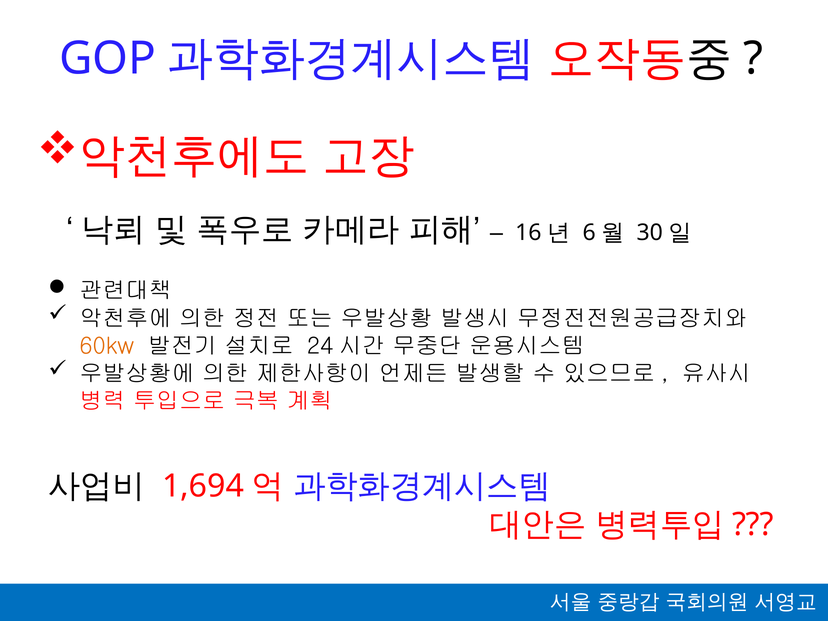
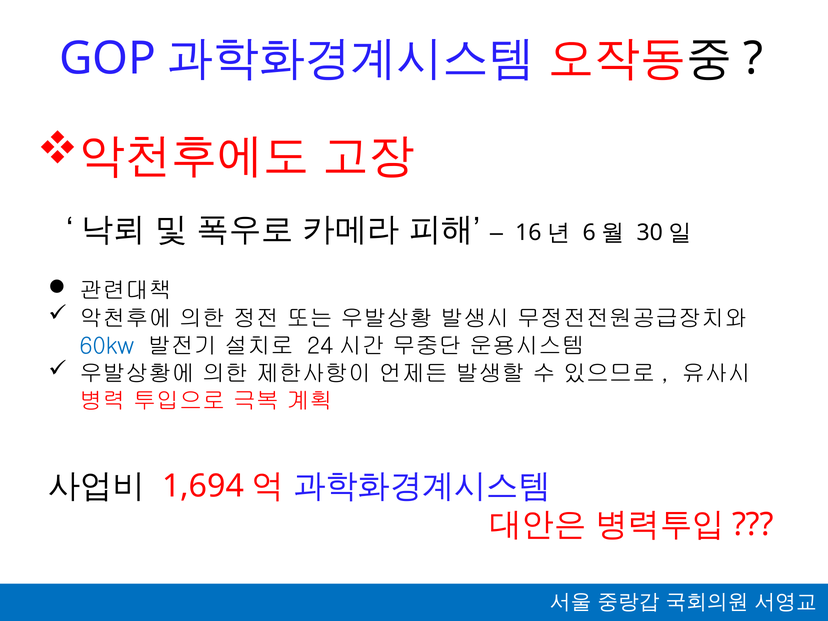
60kw colour: orange -> blue
